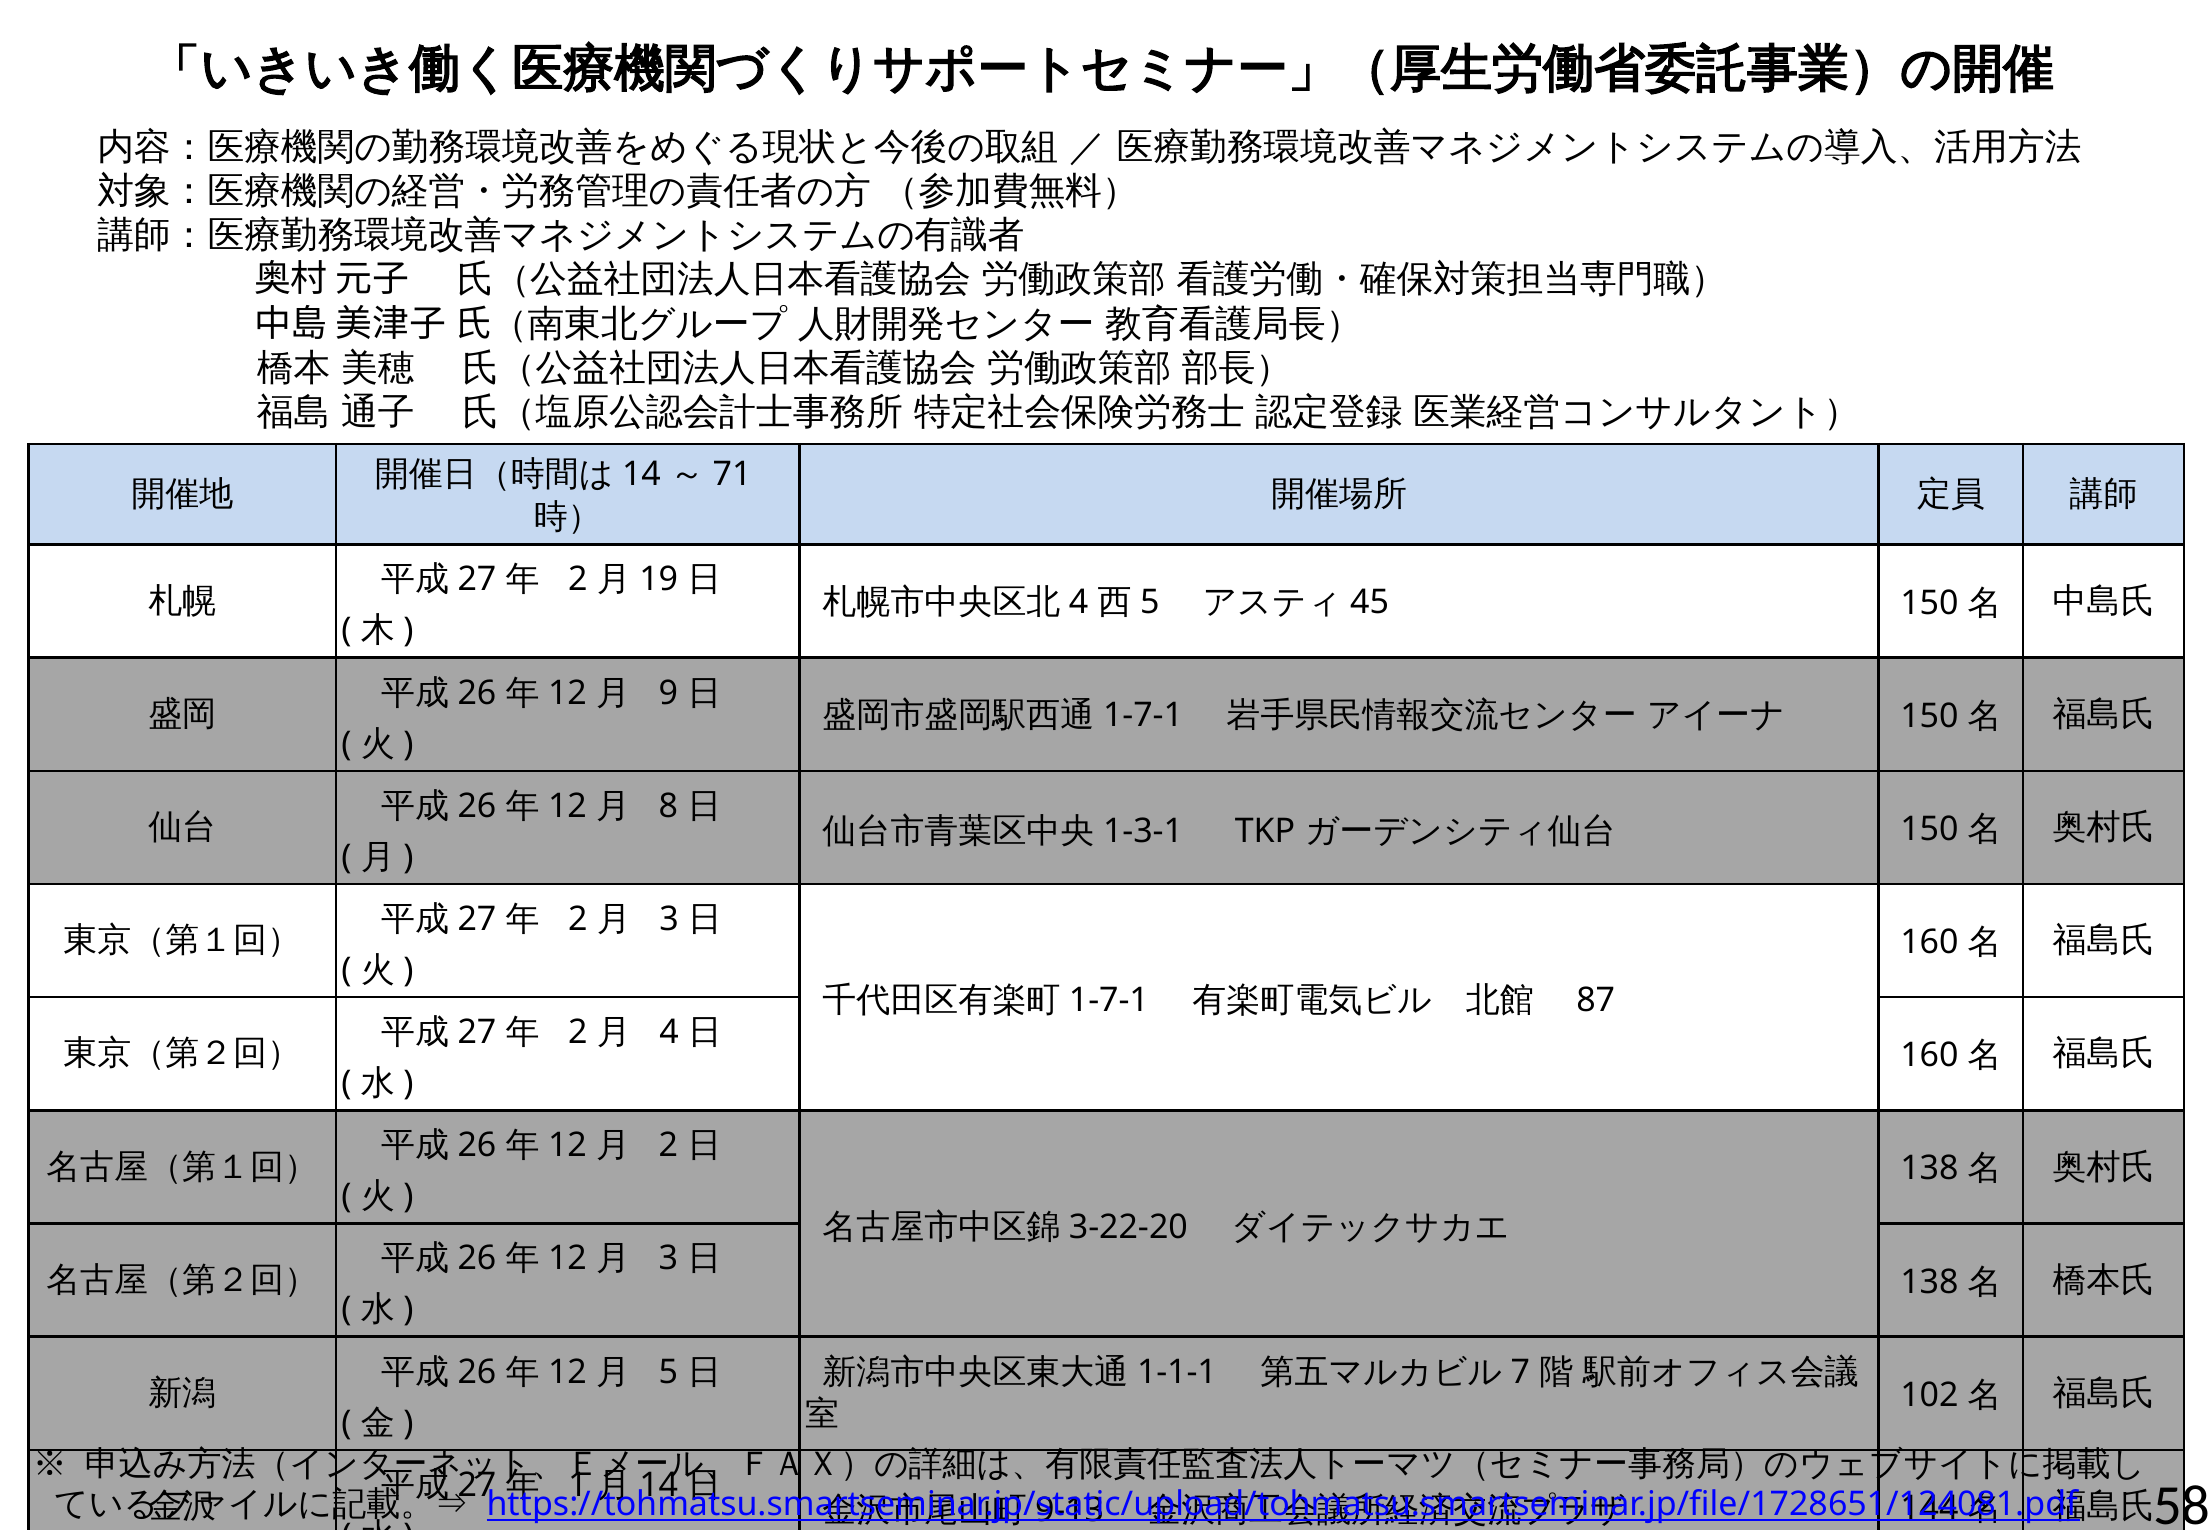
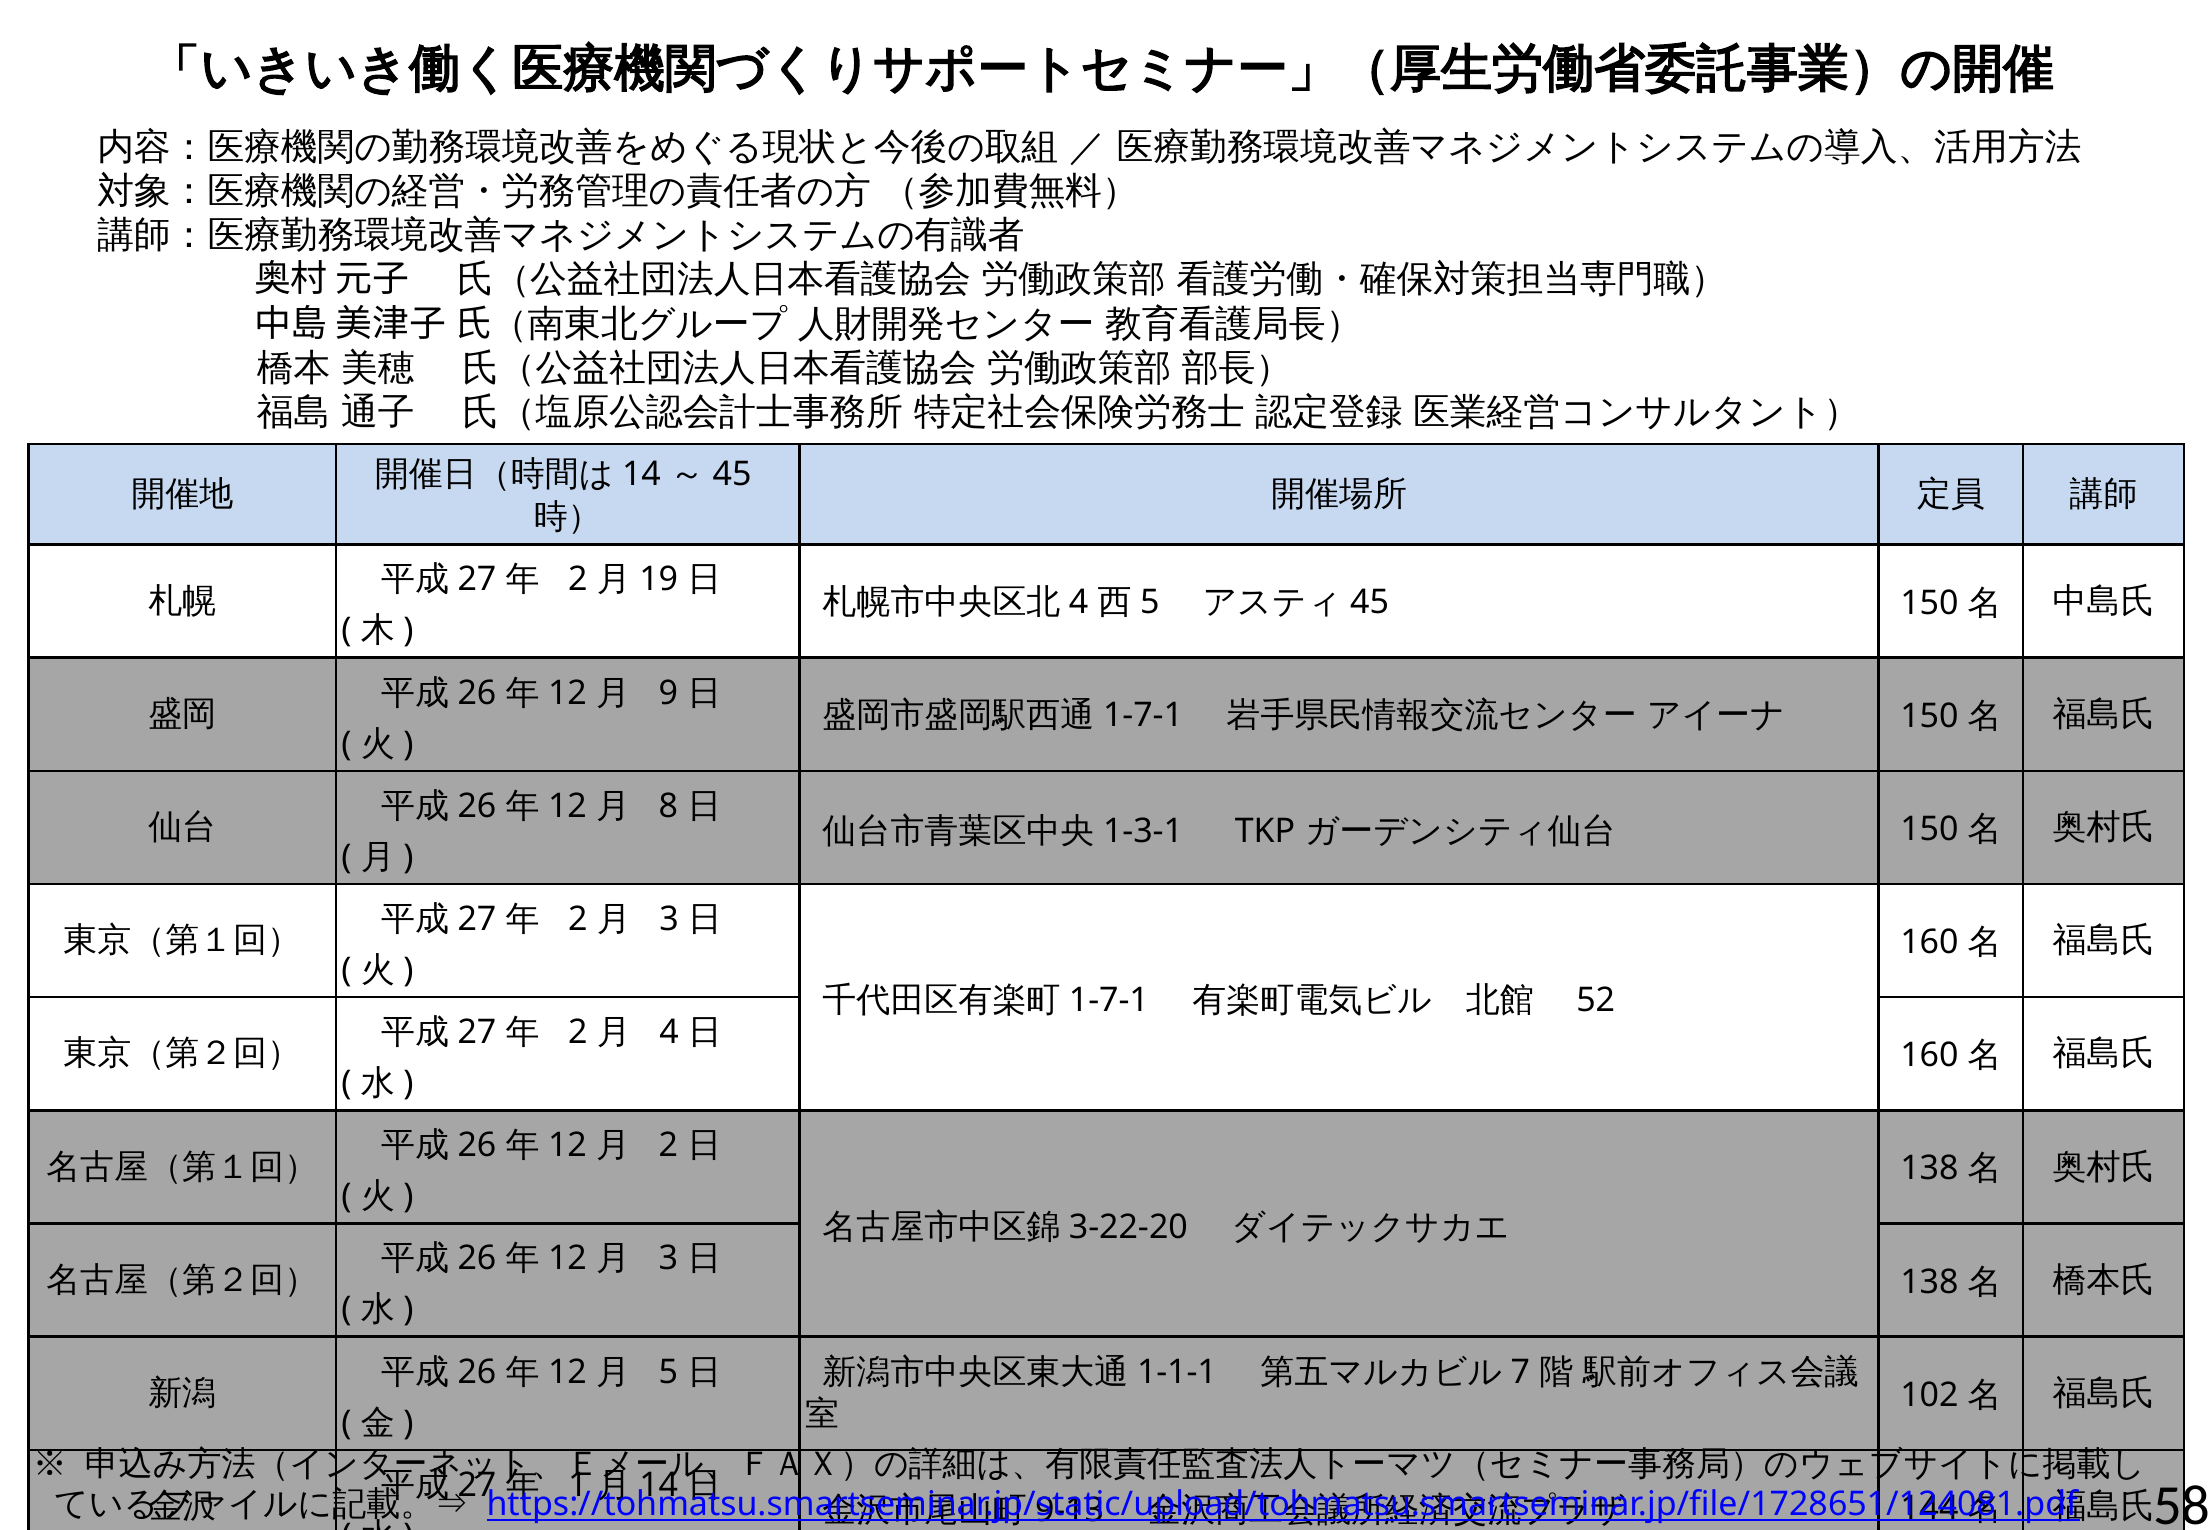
71: 71 -> 45
87: 87 -> 52
